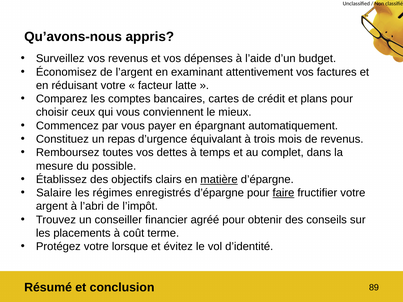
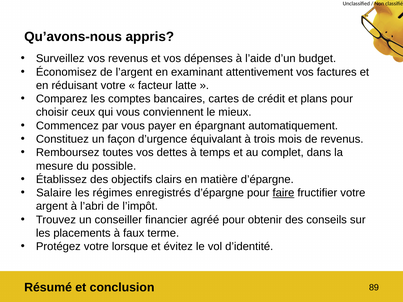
repas: repas -> façon
matière underline: present -> none
coût: coût -> faux
